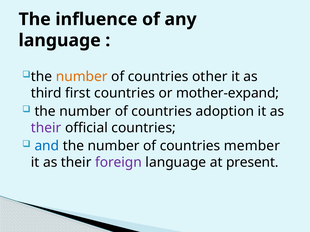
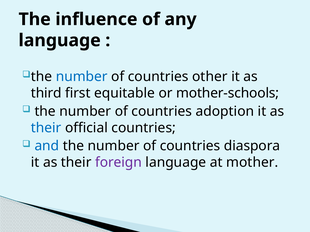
number at (82, 77) colour: orange -> blue
first countries: countries -> equitable
mother-expand: mother-expand -> mother-schools
their at (46, 128) colour: purple -> blue
member: member -> diaspora
present: present -> mother
